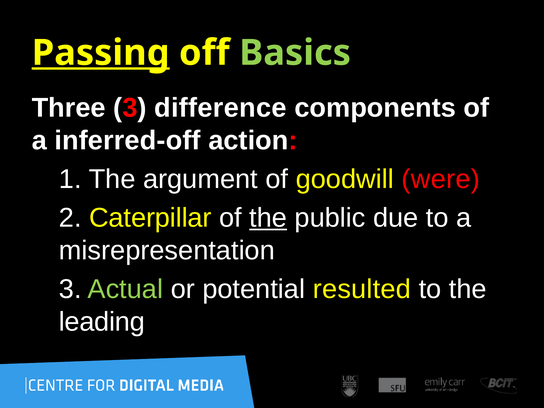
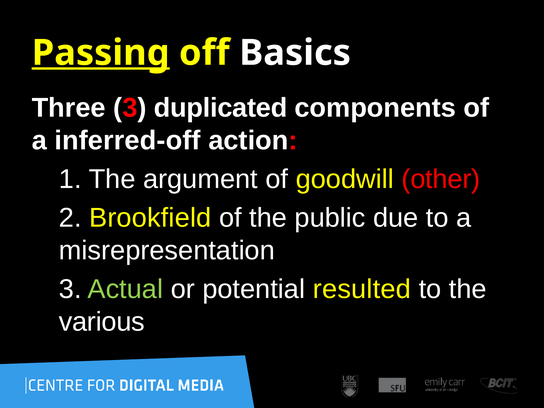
Basics colour: light green -> white
difference: difference -> duplicated
were: were -> other
Caterpillar: Caterpillar -> Brookfield
the at (268, 218) underline: present -> none
leading: leading -> various
